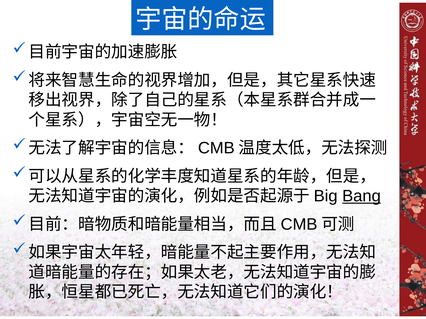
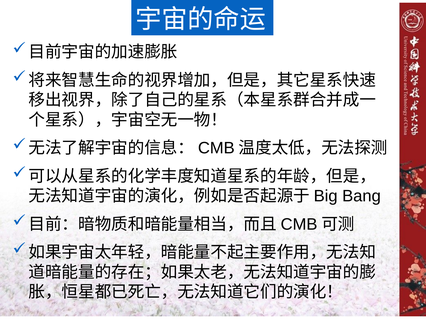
Bang underline: present -> none
